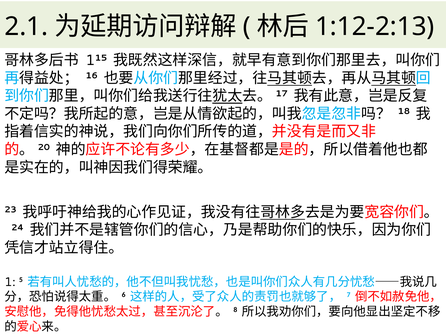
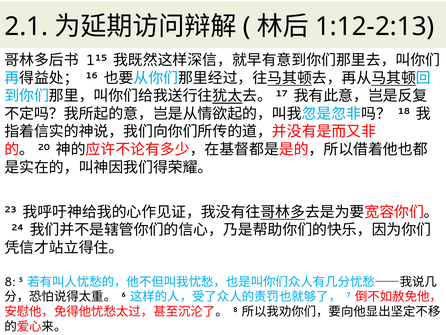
1 at (10, 282): 1 -> 8
